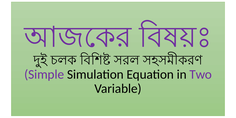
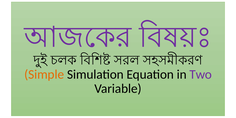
Simple colour: purple -> orange
